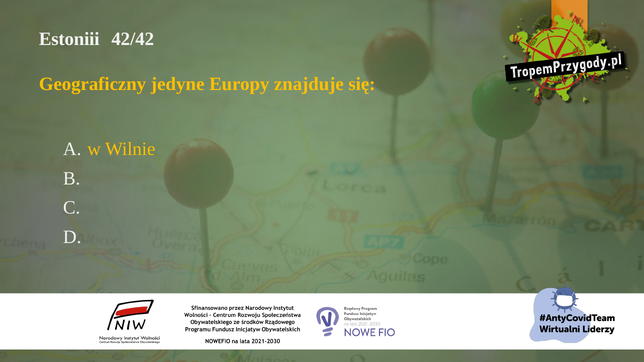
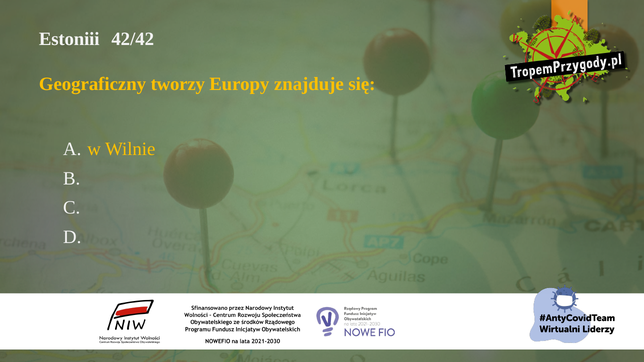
jedyne: jedyne -> tworzy
